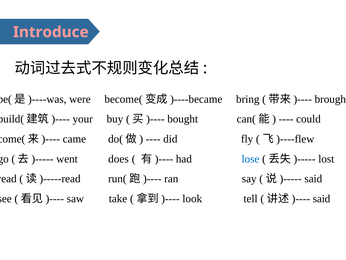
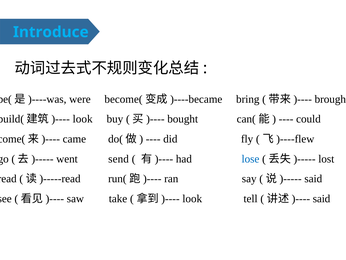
Introduce colour: pink -> light blue
your at (83, 119): your -> look
does: does -> send
